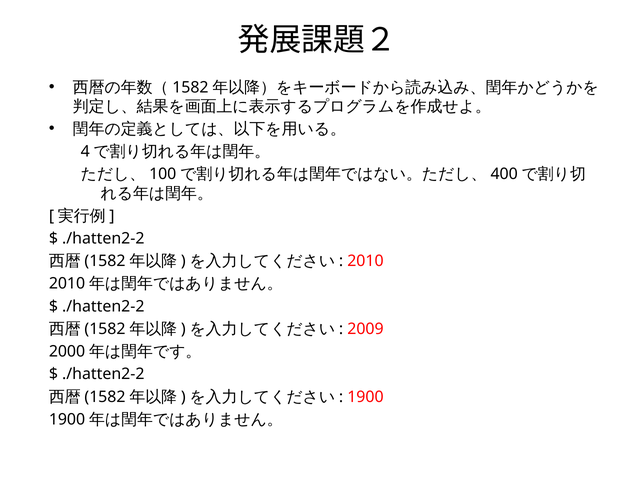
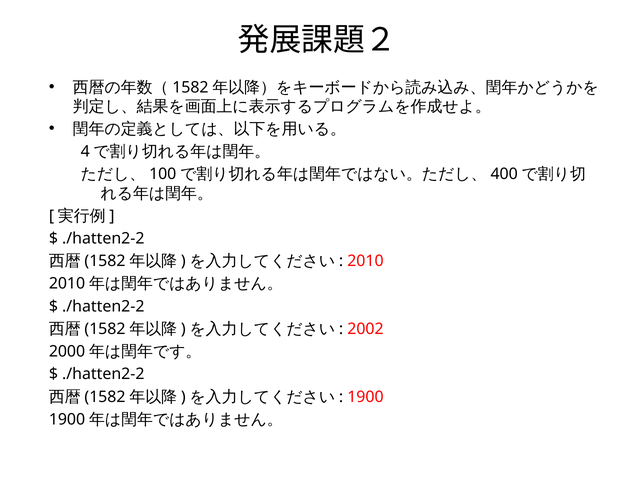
2009: 2009 -> 2002
